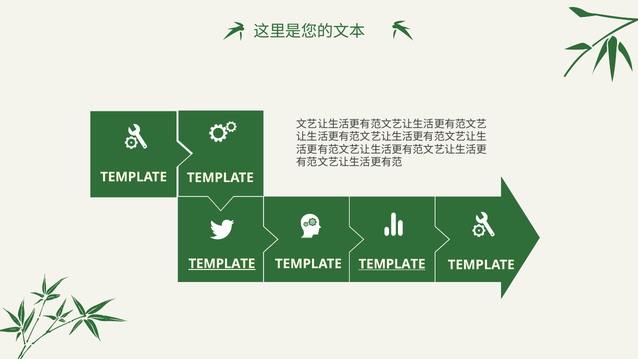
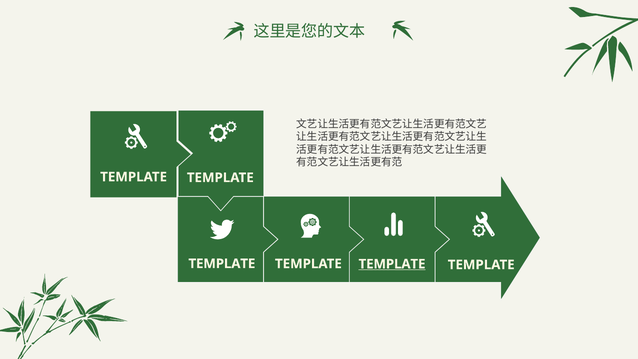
TEMPLATE at (222, 264) underline: present -> none
